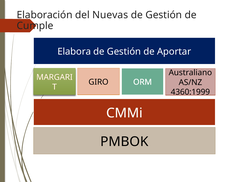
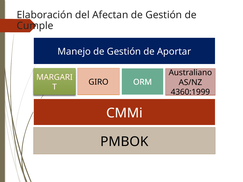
Nuevas: Nuevas -> Afectan
Elabora: Elabora -> Manejo
